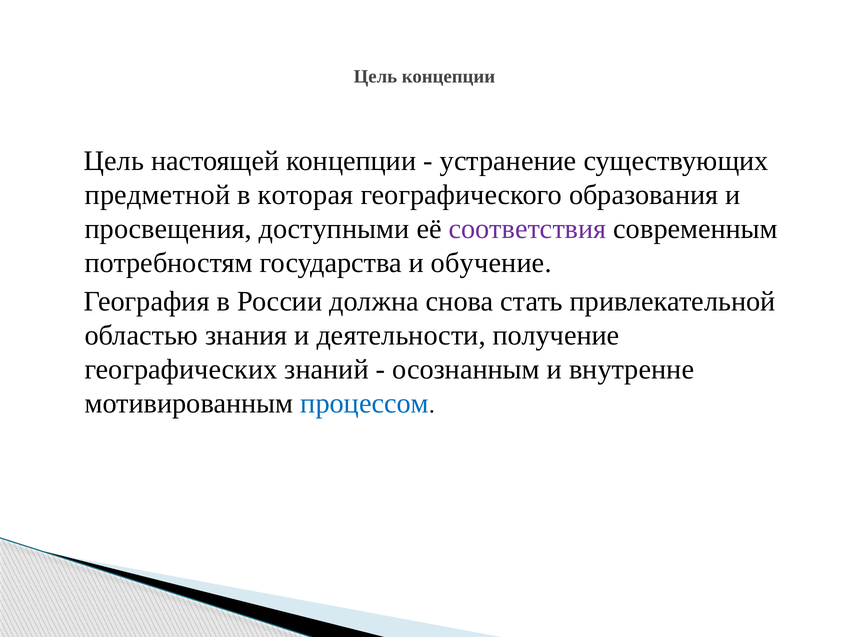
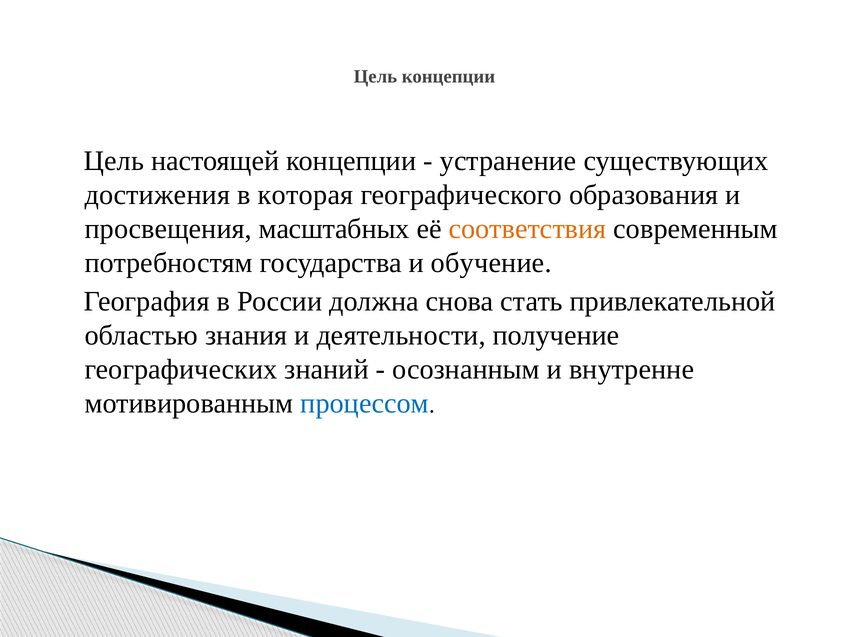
предметной: предметной -> достижения
доступными: доступными -> масштабных
соответствия colour: purple -> orange
